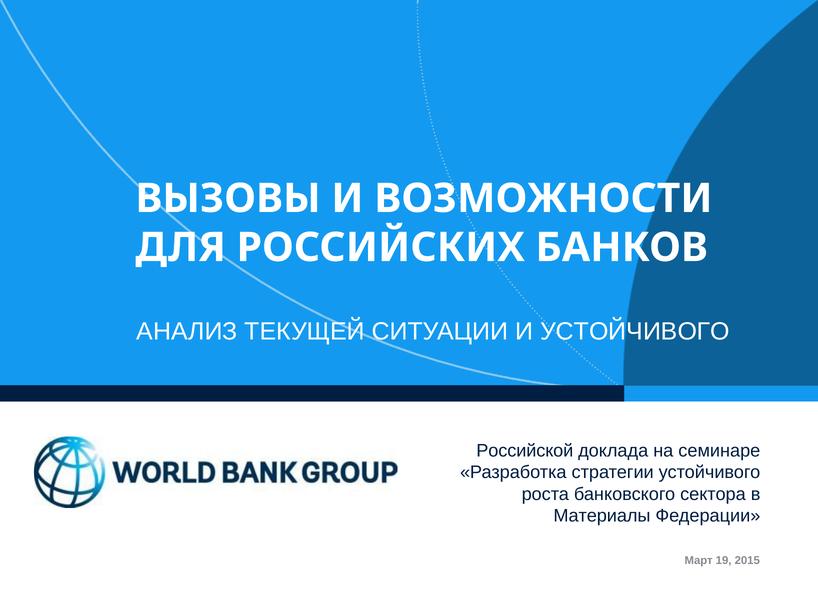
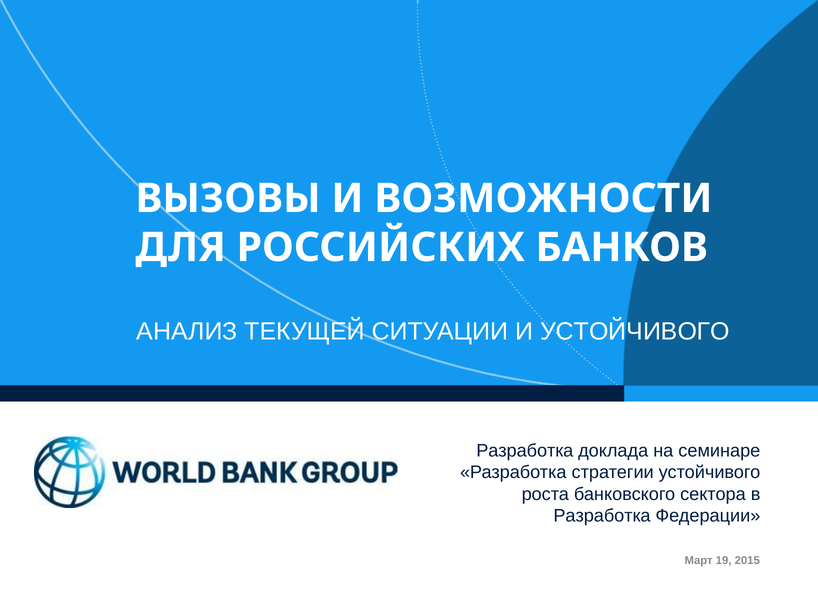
Российской at (525, 451): Российской -> Разработка
Материалы at (602, 516): Материалы -> Разработка
